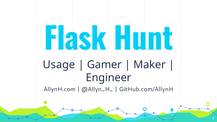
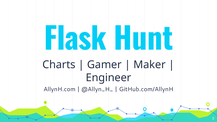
Usage: Usage -> Charts
